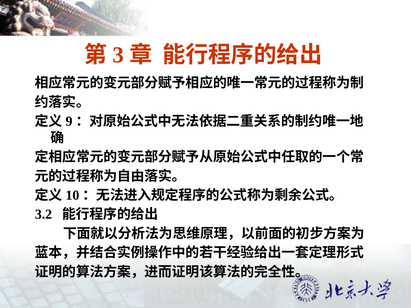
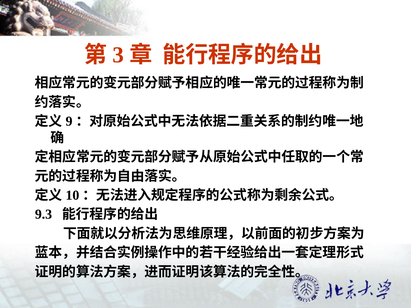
3.2: 3.2 -> 9.3
